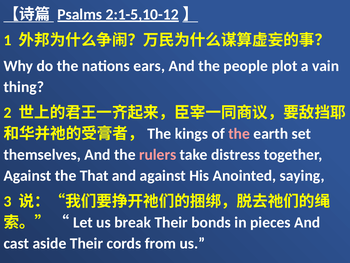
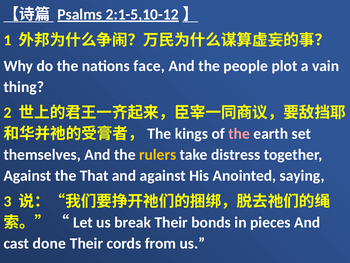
ears: ears -> face
rulers colour: pink -> yellow
aside: aside -> done
